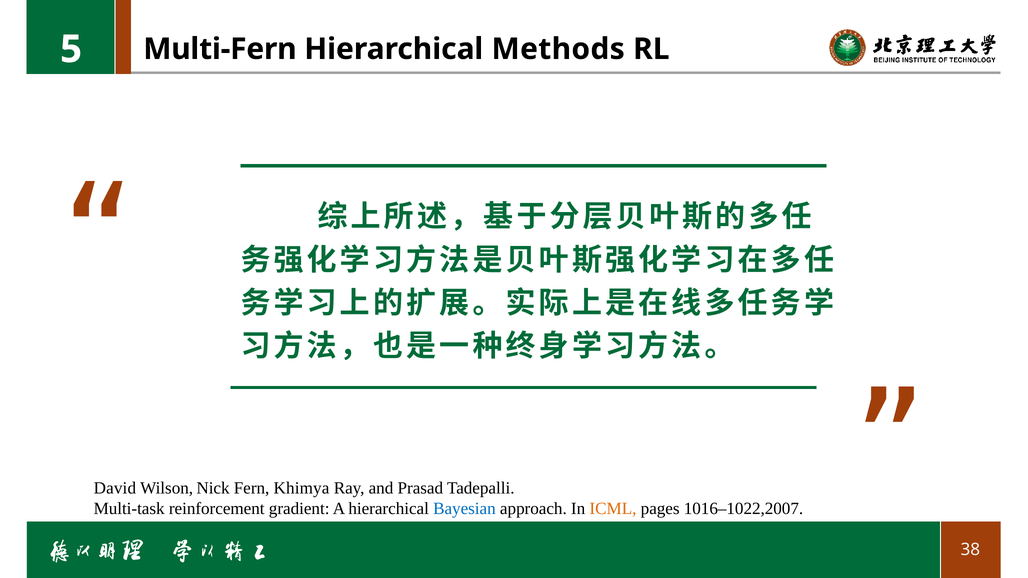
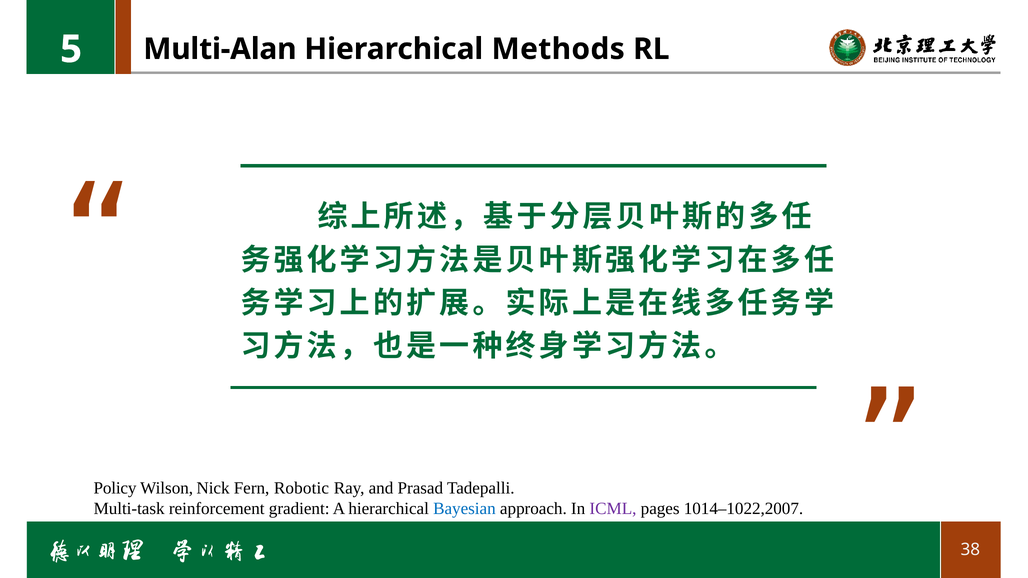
Multi-Fern: Multi-Fern -> Multi-Alan
David: David -> Policy
Khimya: Khimya -> Robotic
ICML colour: orange -> purple
1016–1022,2007: 1016–1022,2007 -> 1014–1022,2007
